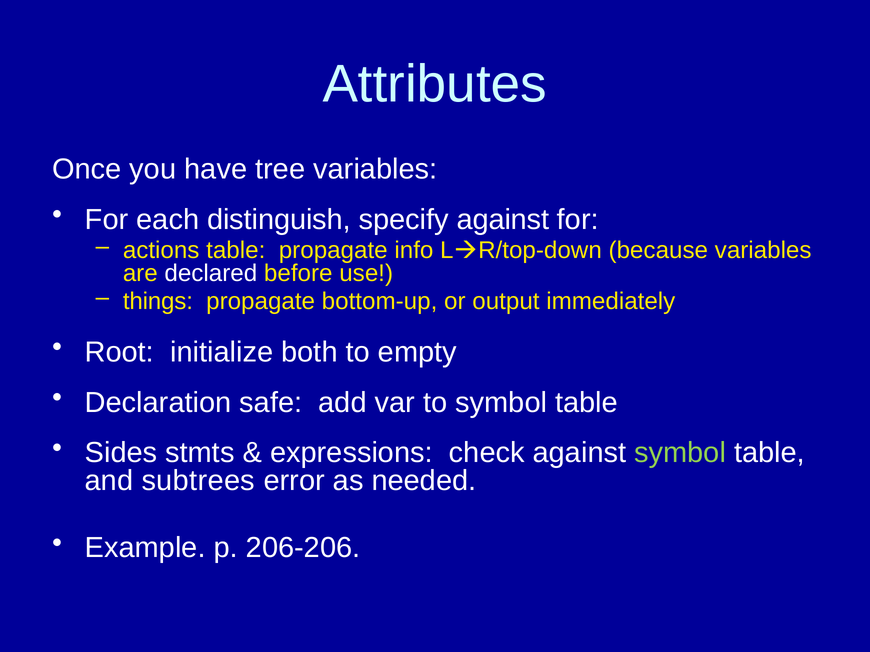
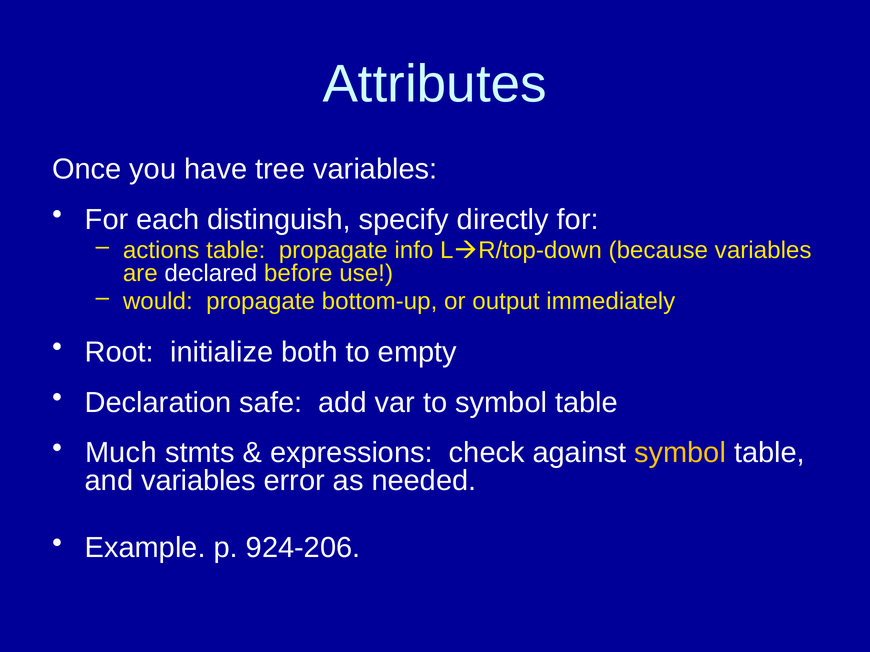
specify against: against -> directly
things: things -> would
Sides: Sides -> Much
symbol at (680, 453) colour: light green -> yellow
and subtrees: subtrees -> variables
206-206: 206-206 -> 924-206
